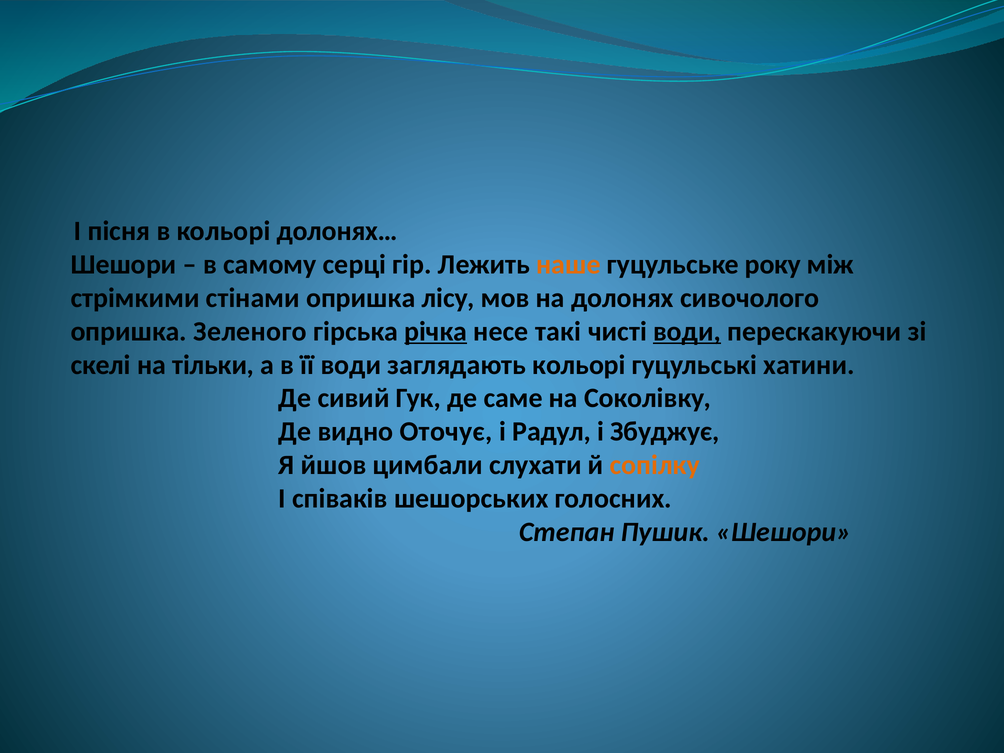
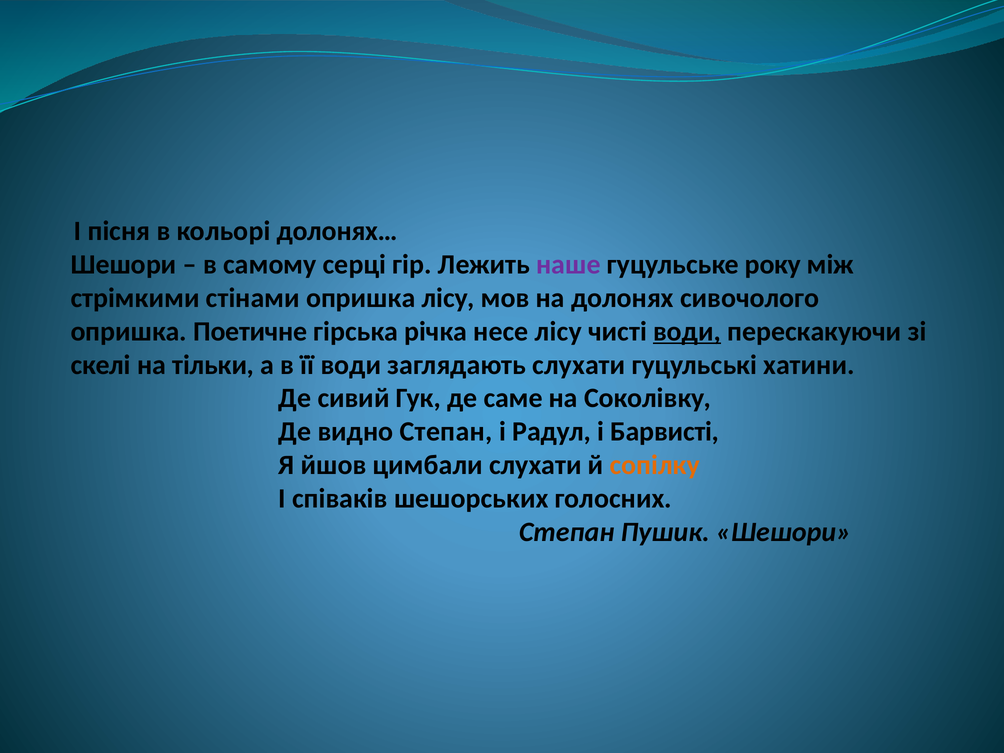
наше colour: orange -> purple
Зеленого: Зеленого -> Поетичне
річка underline: present -> none
несе такі: такі -> лісу
заглядають кольорі: кольорі -> слухати
видно Оточує: Оточує -> Степан
Збуджує: Збуджує -> Барвисті
